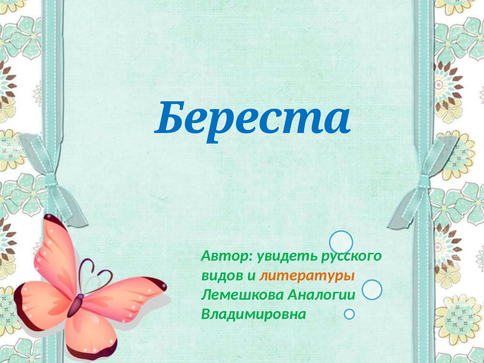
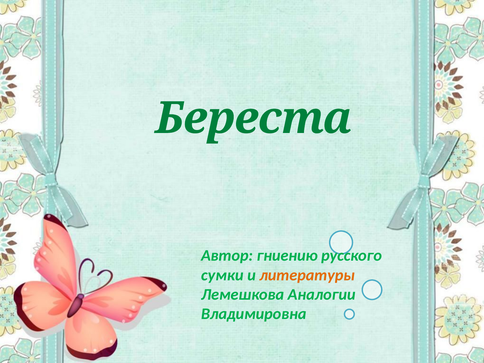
Береста colour: blue -> green
увидеть: увидеть -> гниению
видов: видов -> сумки
